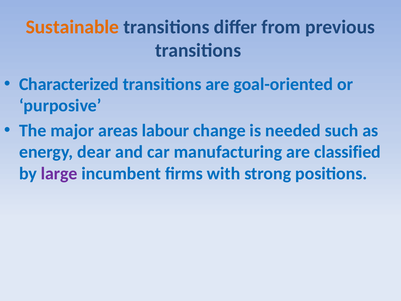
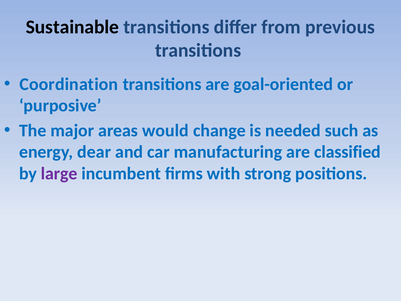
Sustainable colour: orange -> black
Characterized: Characterized -> Coordination
labour: labour -> would
